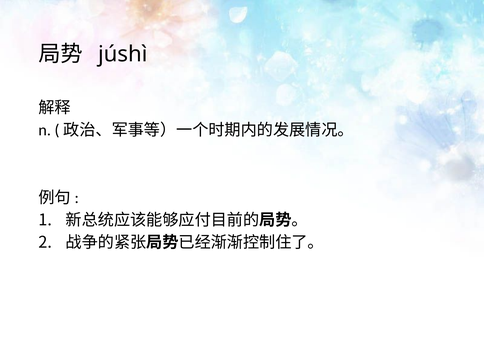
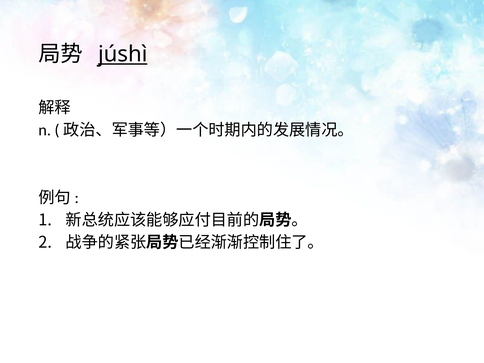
júshì underline: none -> present
